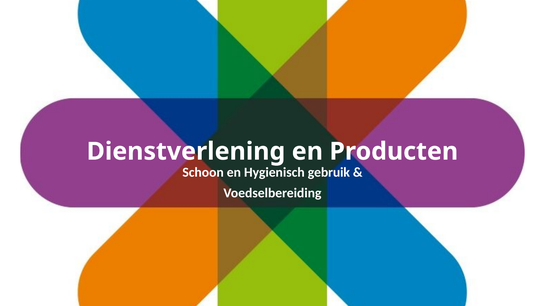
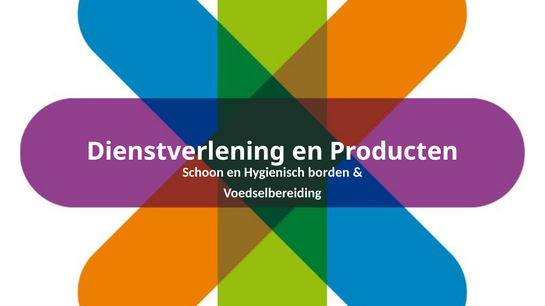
gebruik: gebruik -> borden
